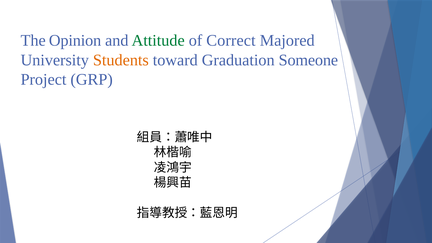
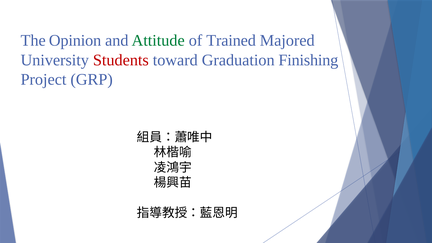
Correct: Correct -> Trained
Students colour: orange -> red
Someone: Someone -> Finishing
